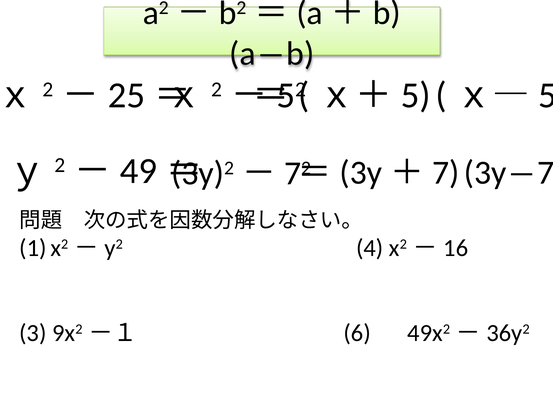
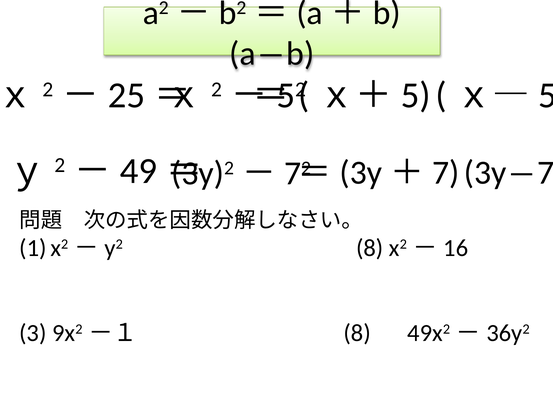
4 at (370, 248): 4 -> 8
6 at (357, 333): 6 -> 8
